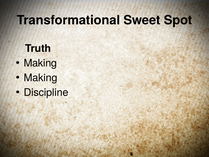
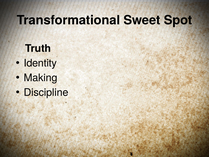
Making at (40, 63): Making -> Identity
